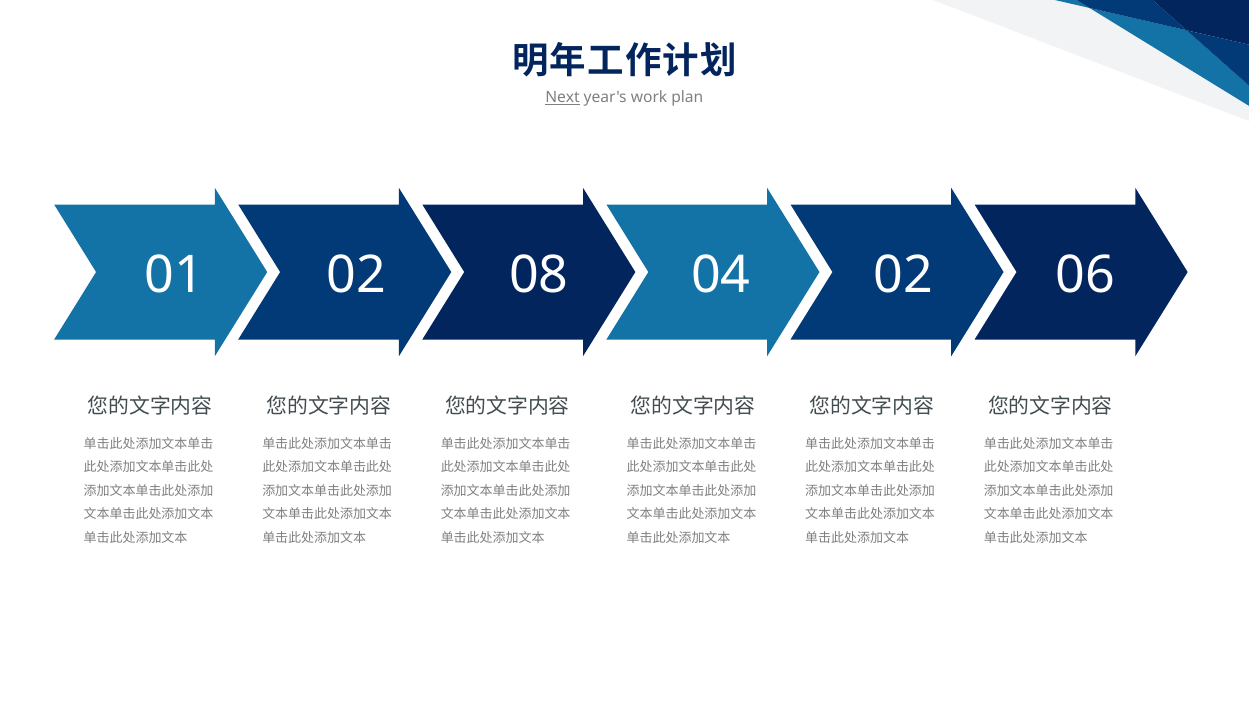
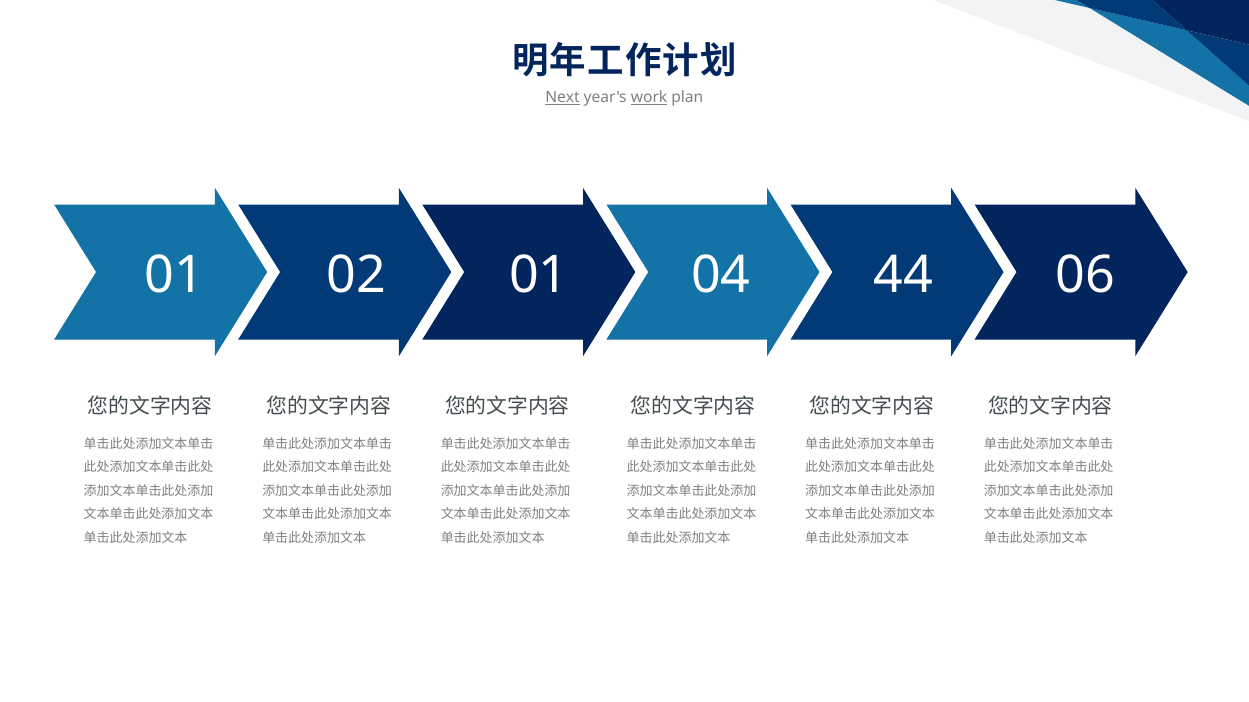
work underline: none -> present
02 08: 08 -> 01
04 02: 02 -> 44
